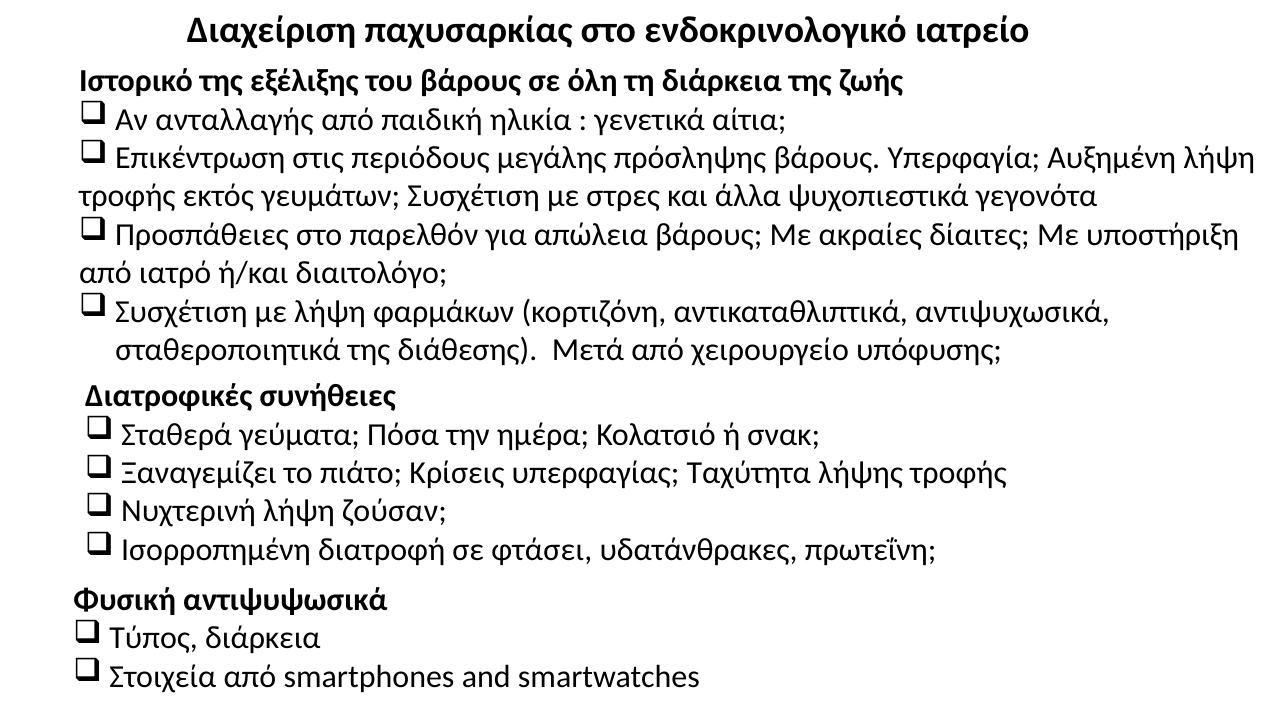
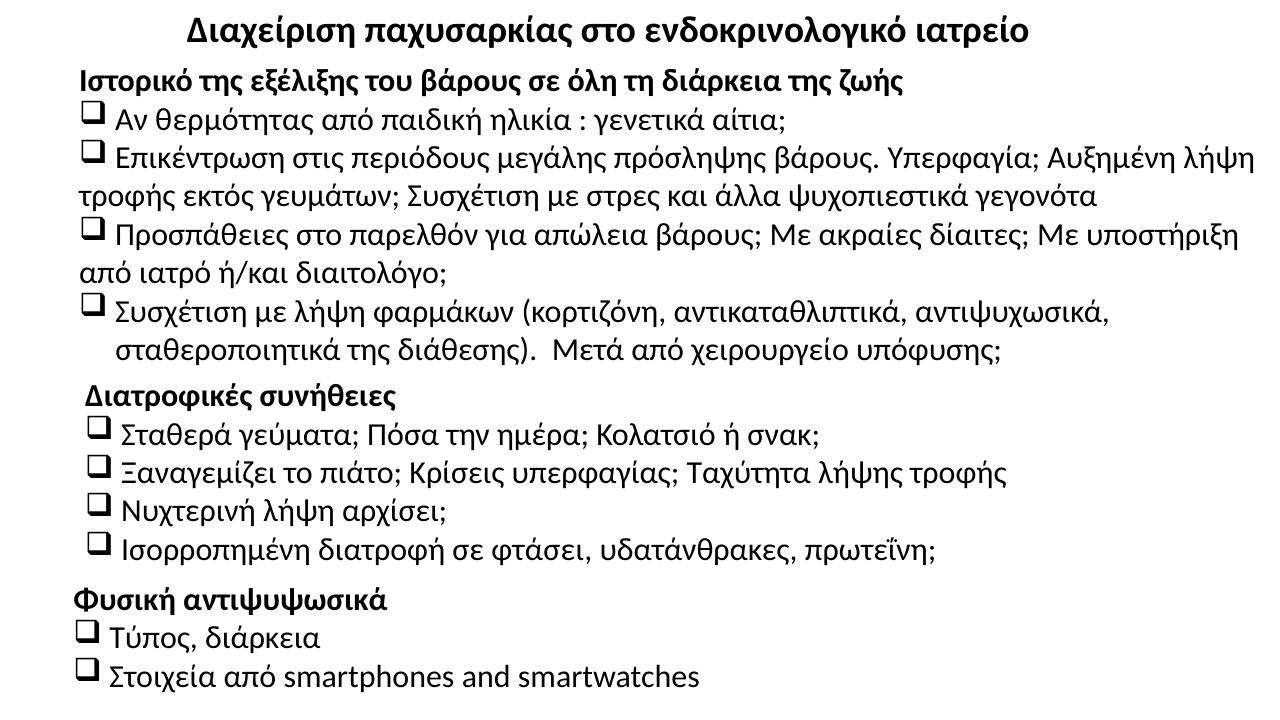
ανταλλαγής: ανταλλαγής -> θερμότητας
ζούσαν: ζούσαν -> αρχίσει
